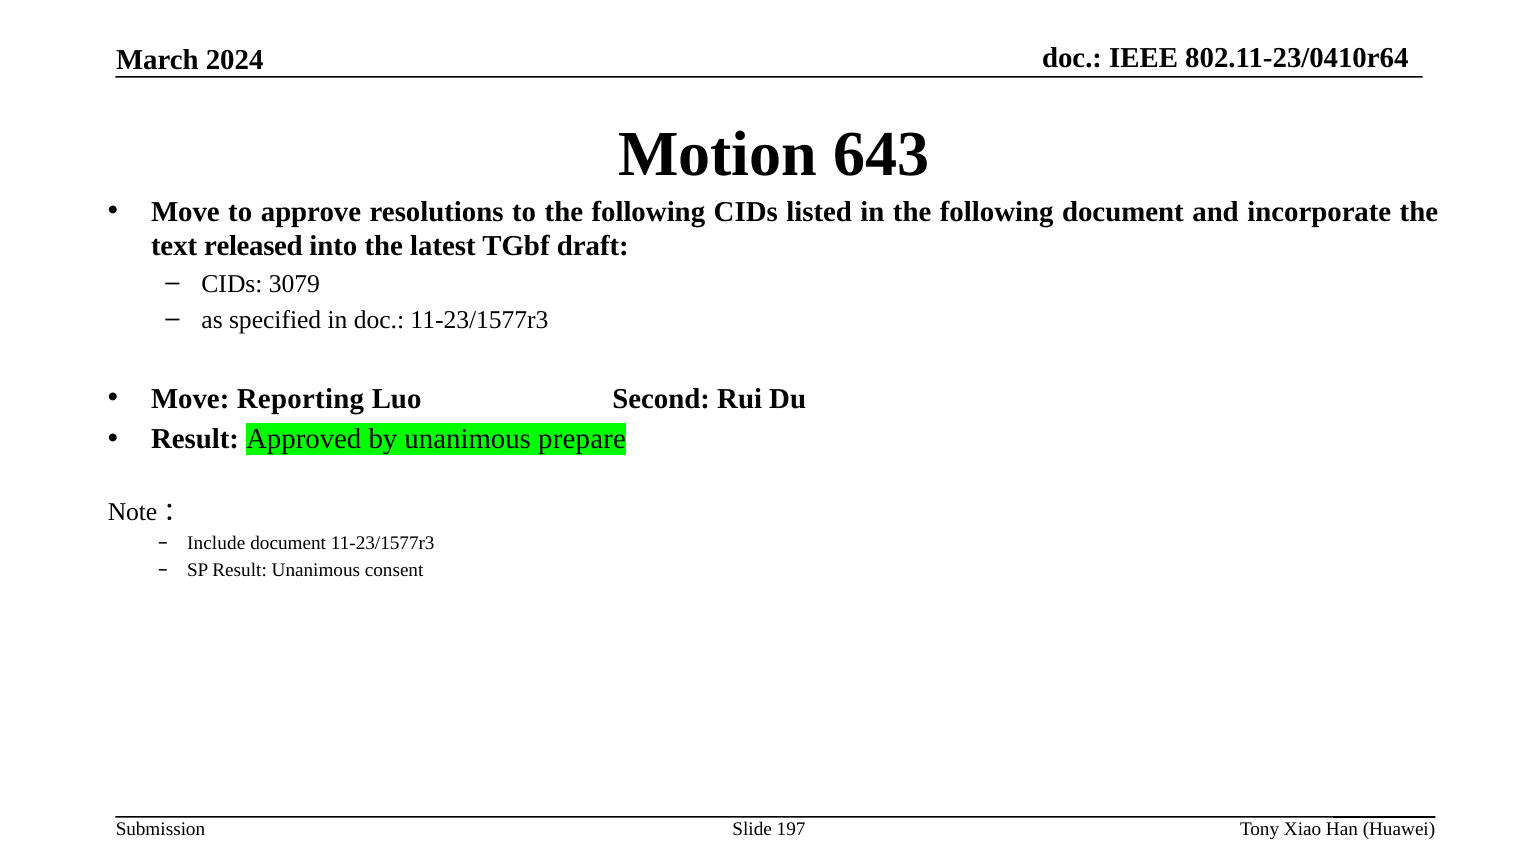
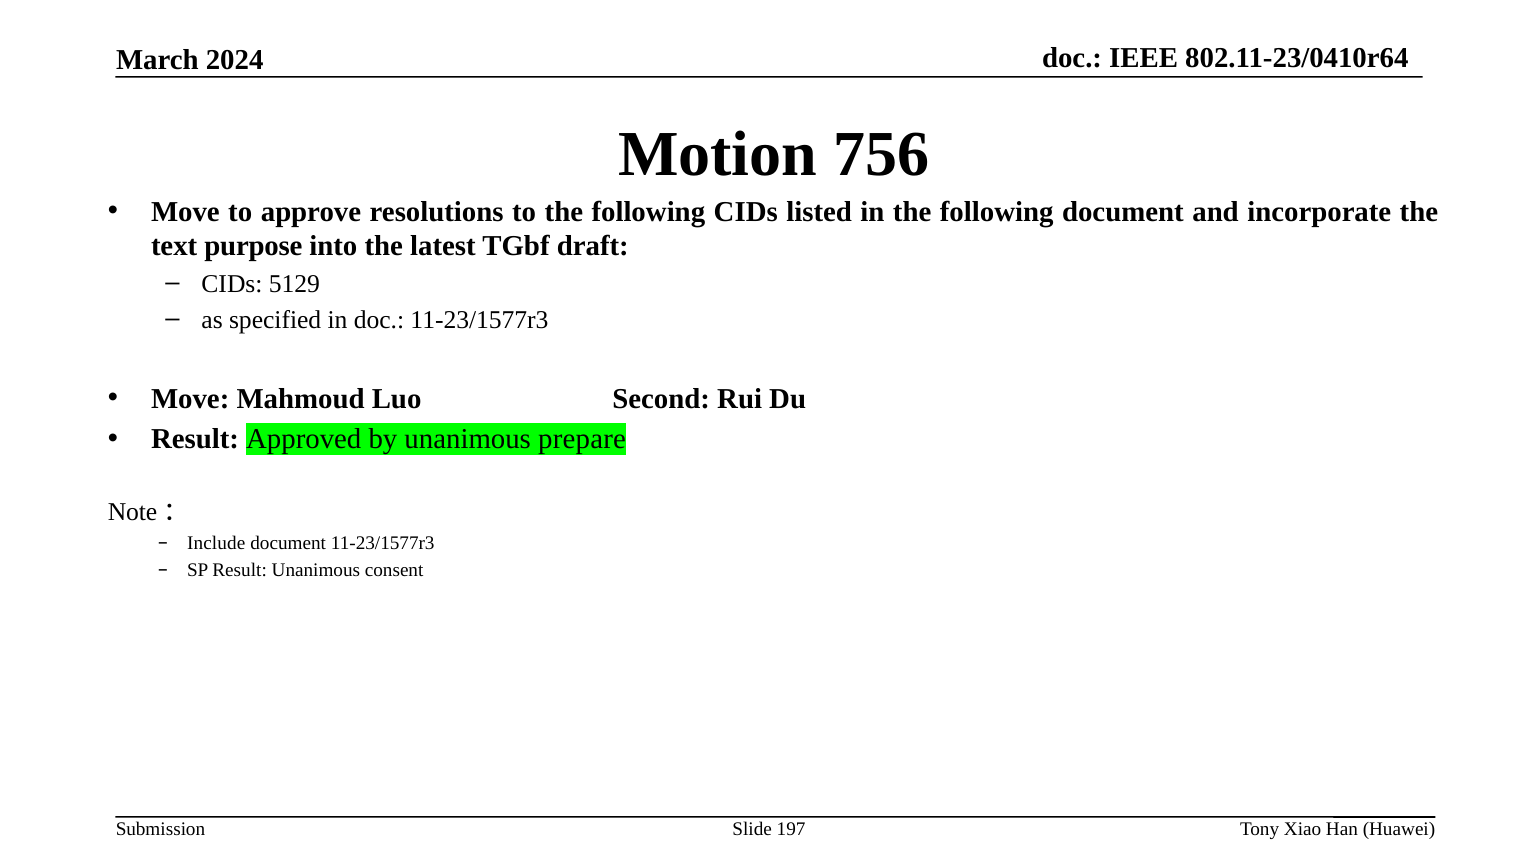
643: 643 -> 756
released: released -> purpose
3079: 3079 -> 5129
Reporting: Reporting -> Mahmoud
